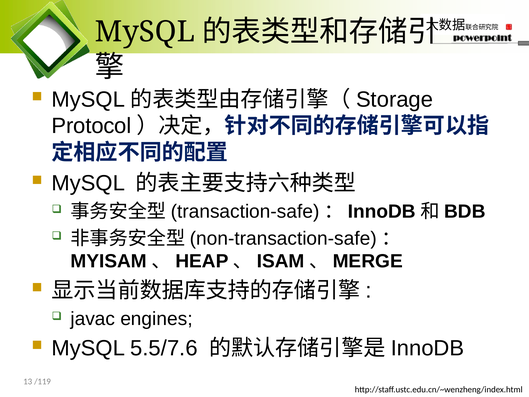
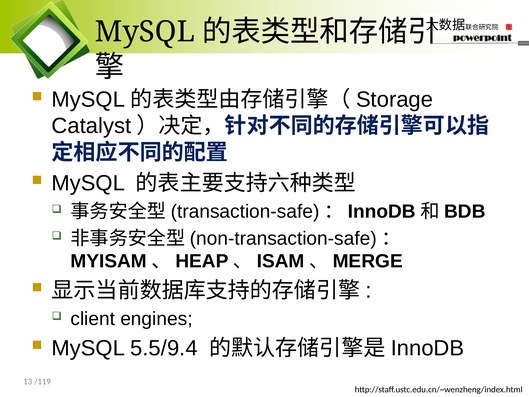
Protocol: Protocol -> Catalyst
javac: javac -> client
5.5/7.6: 5.5/7.6 -> 5.5/9.4
